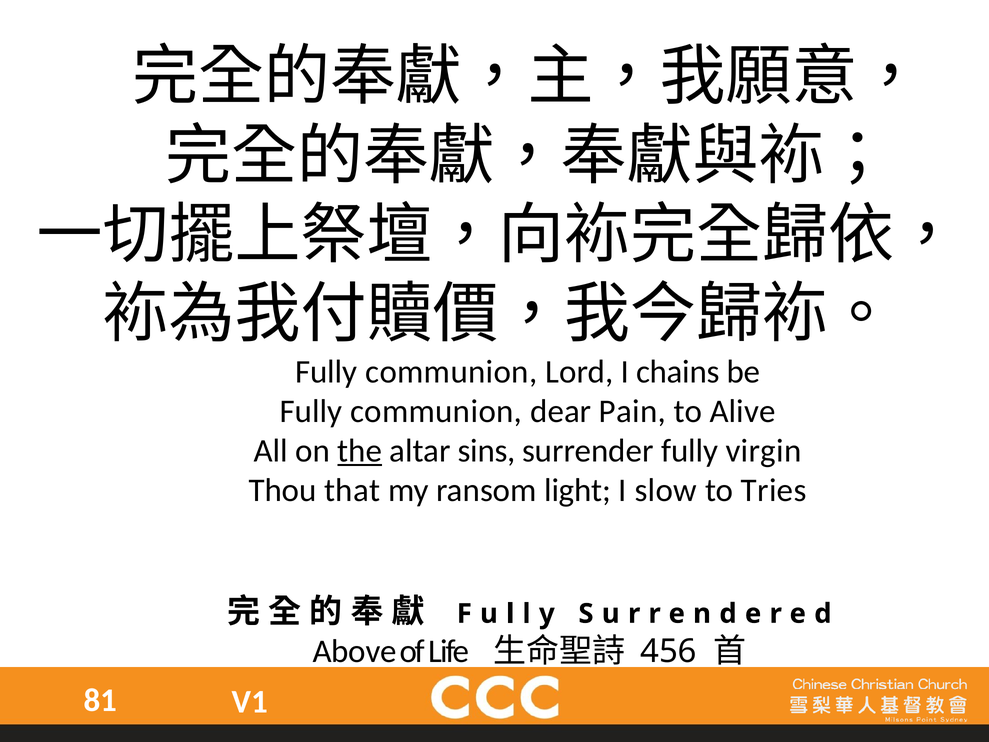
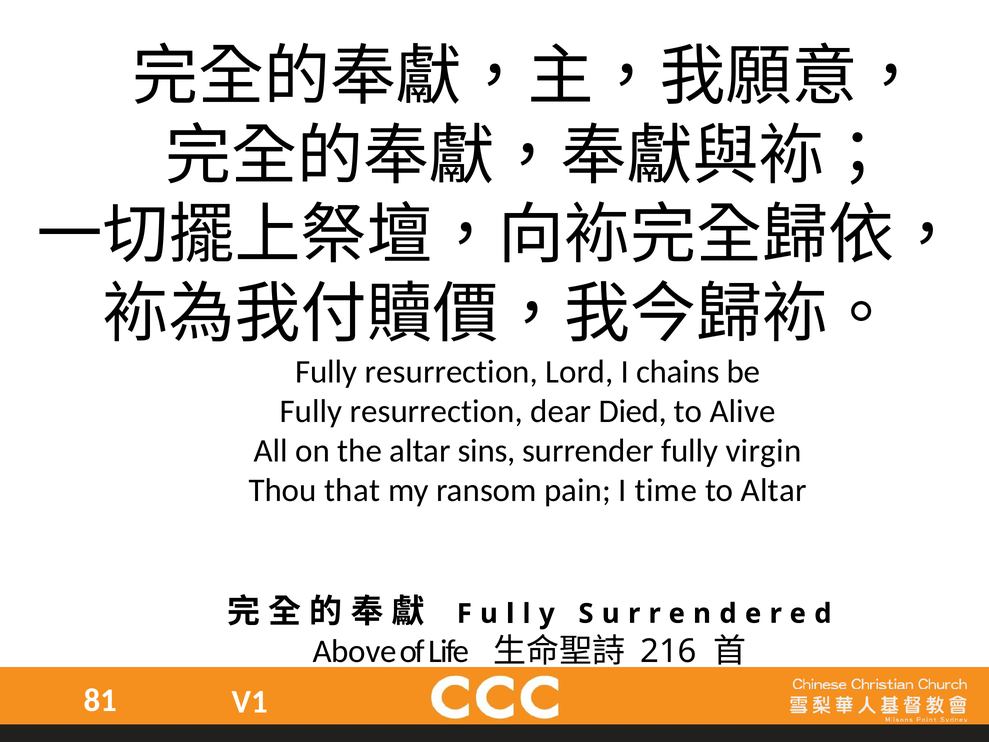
communion at (451, 372): communion -> resurrection
communion at (436, 411): communion -> resurrection
Pain: Pain -> Died
the underline: present -> none
light: light -> pain
slow: slow -> time
to Tries: Tries -> Altar
456: 456 -> 216
